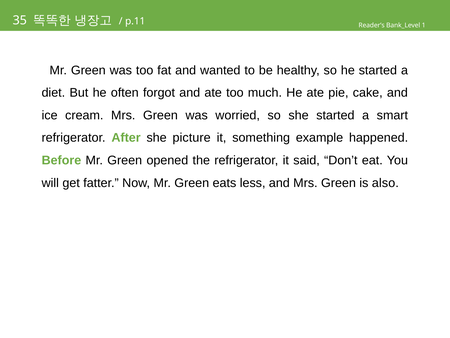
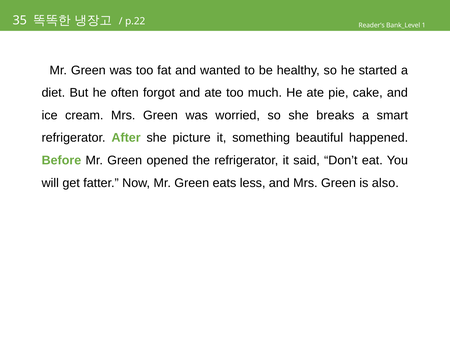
p.11: p.11 -> p.22
she started: started -> breaks
example: example -> beautiful
